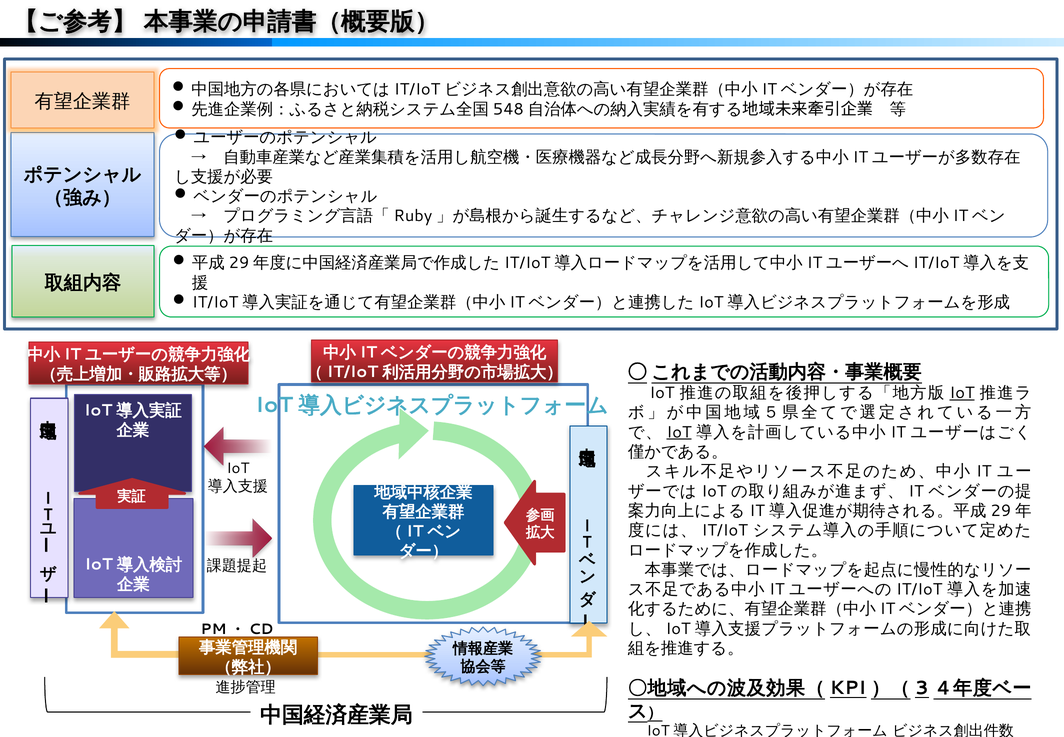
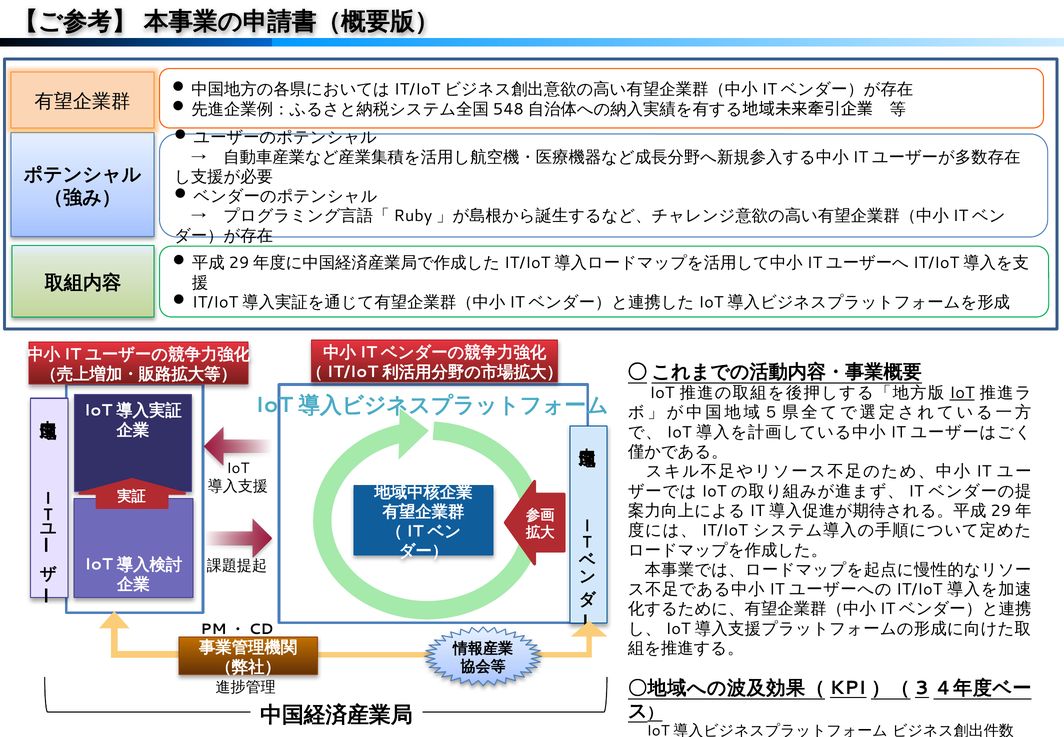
IoT at (679, 432) underline: present -> none
